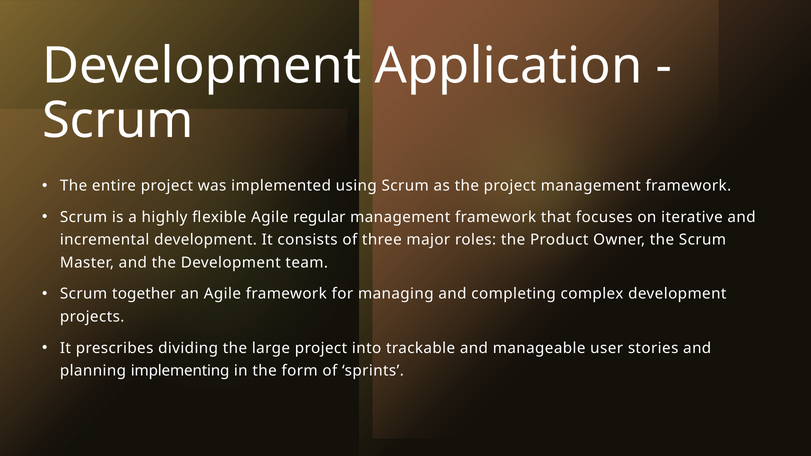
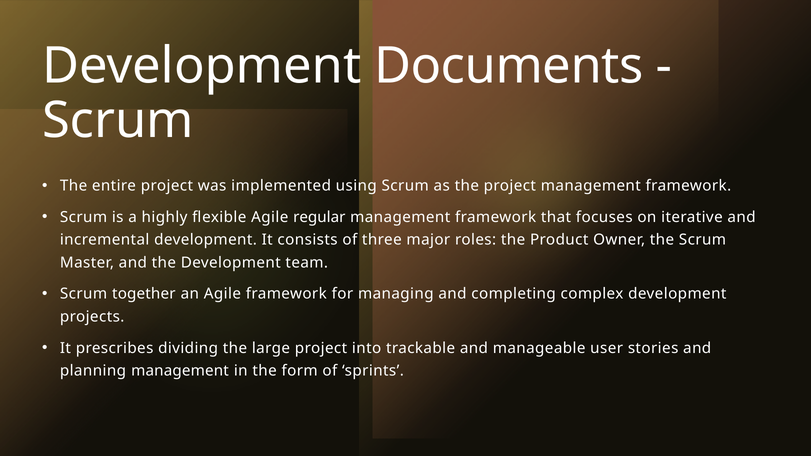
Application: Application -> Documents
planning implementing: implementing -> management
